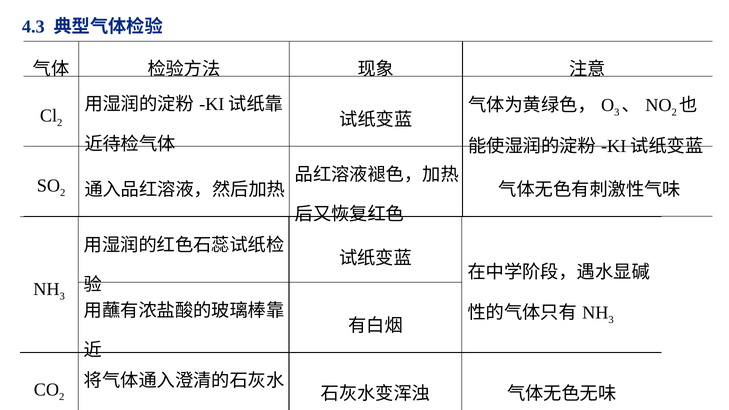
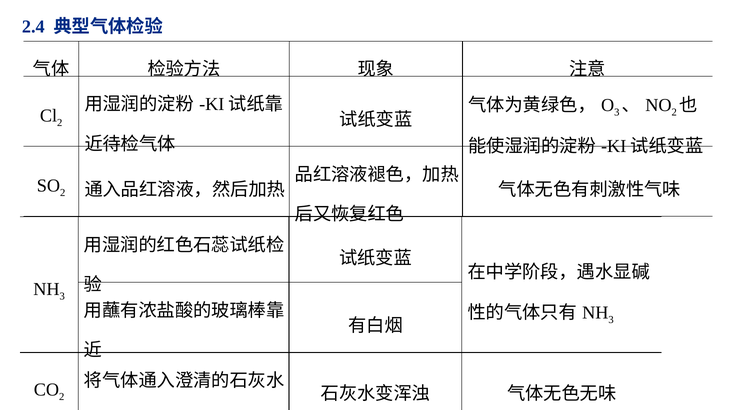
4.3: 4.3 -> 2.4
